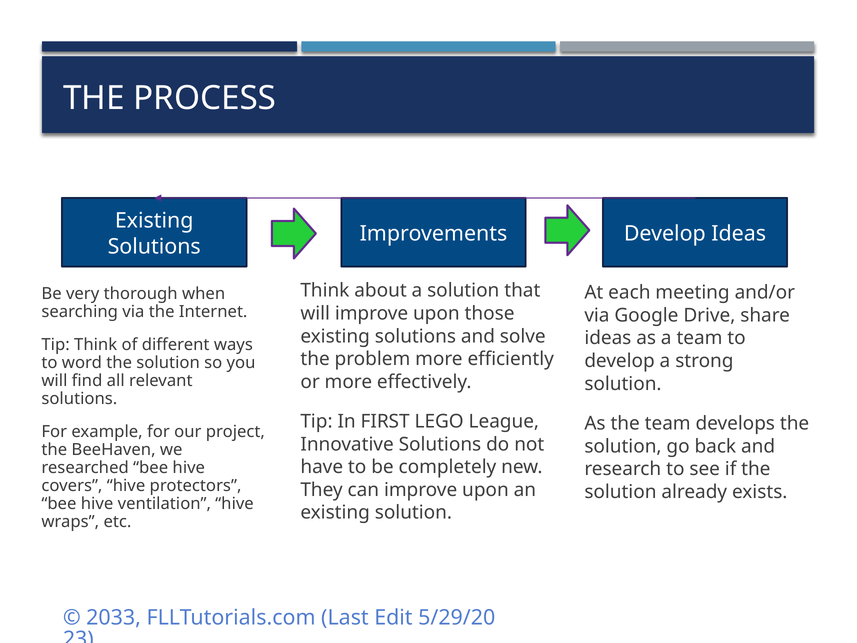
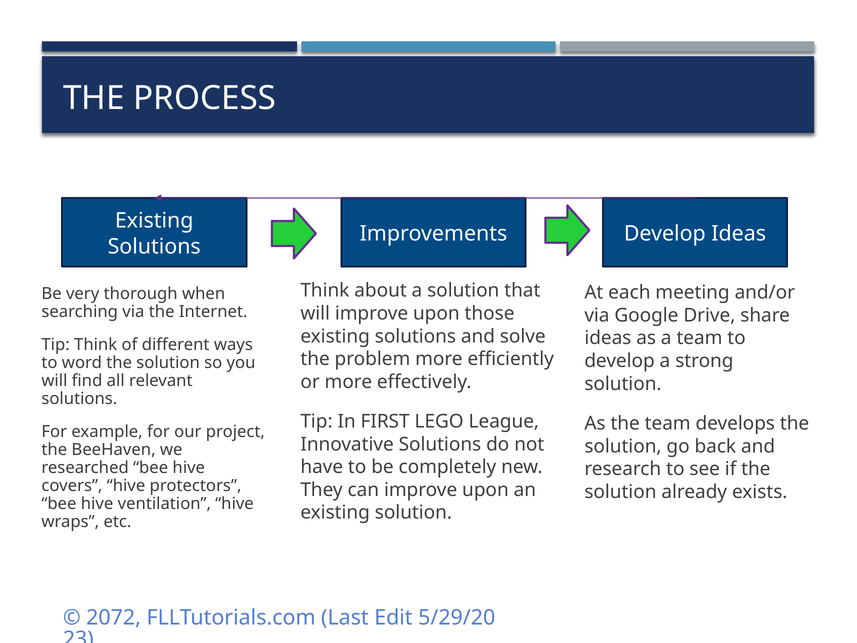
2033: 2033 -> 2072
